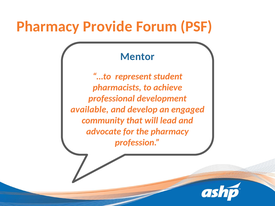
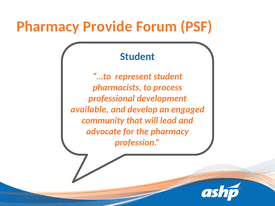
Mentor at (137, 57): Mentor -> Student
achieve: achieve -> process
